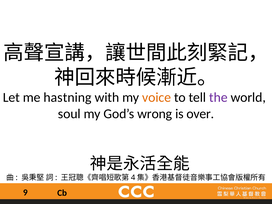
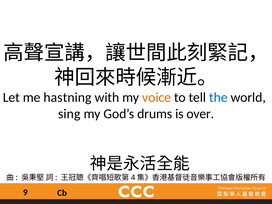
the colour: purple -> blue
soul: soul -> sing
wrong: wrong -> drums
